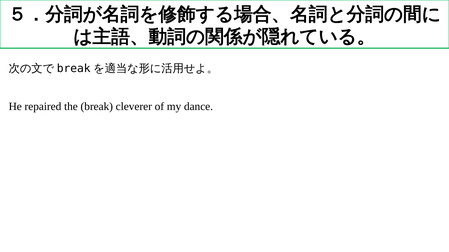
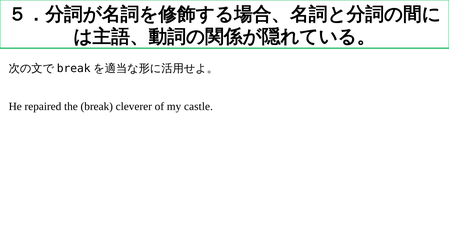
dance: dance -> castle
